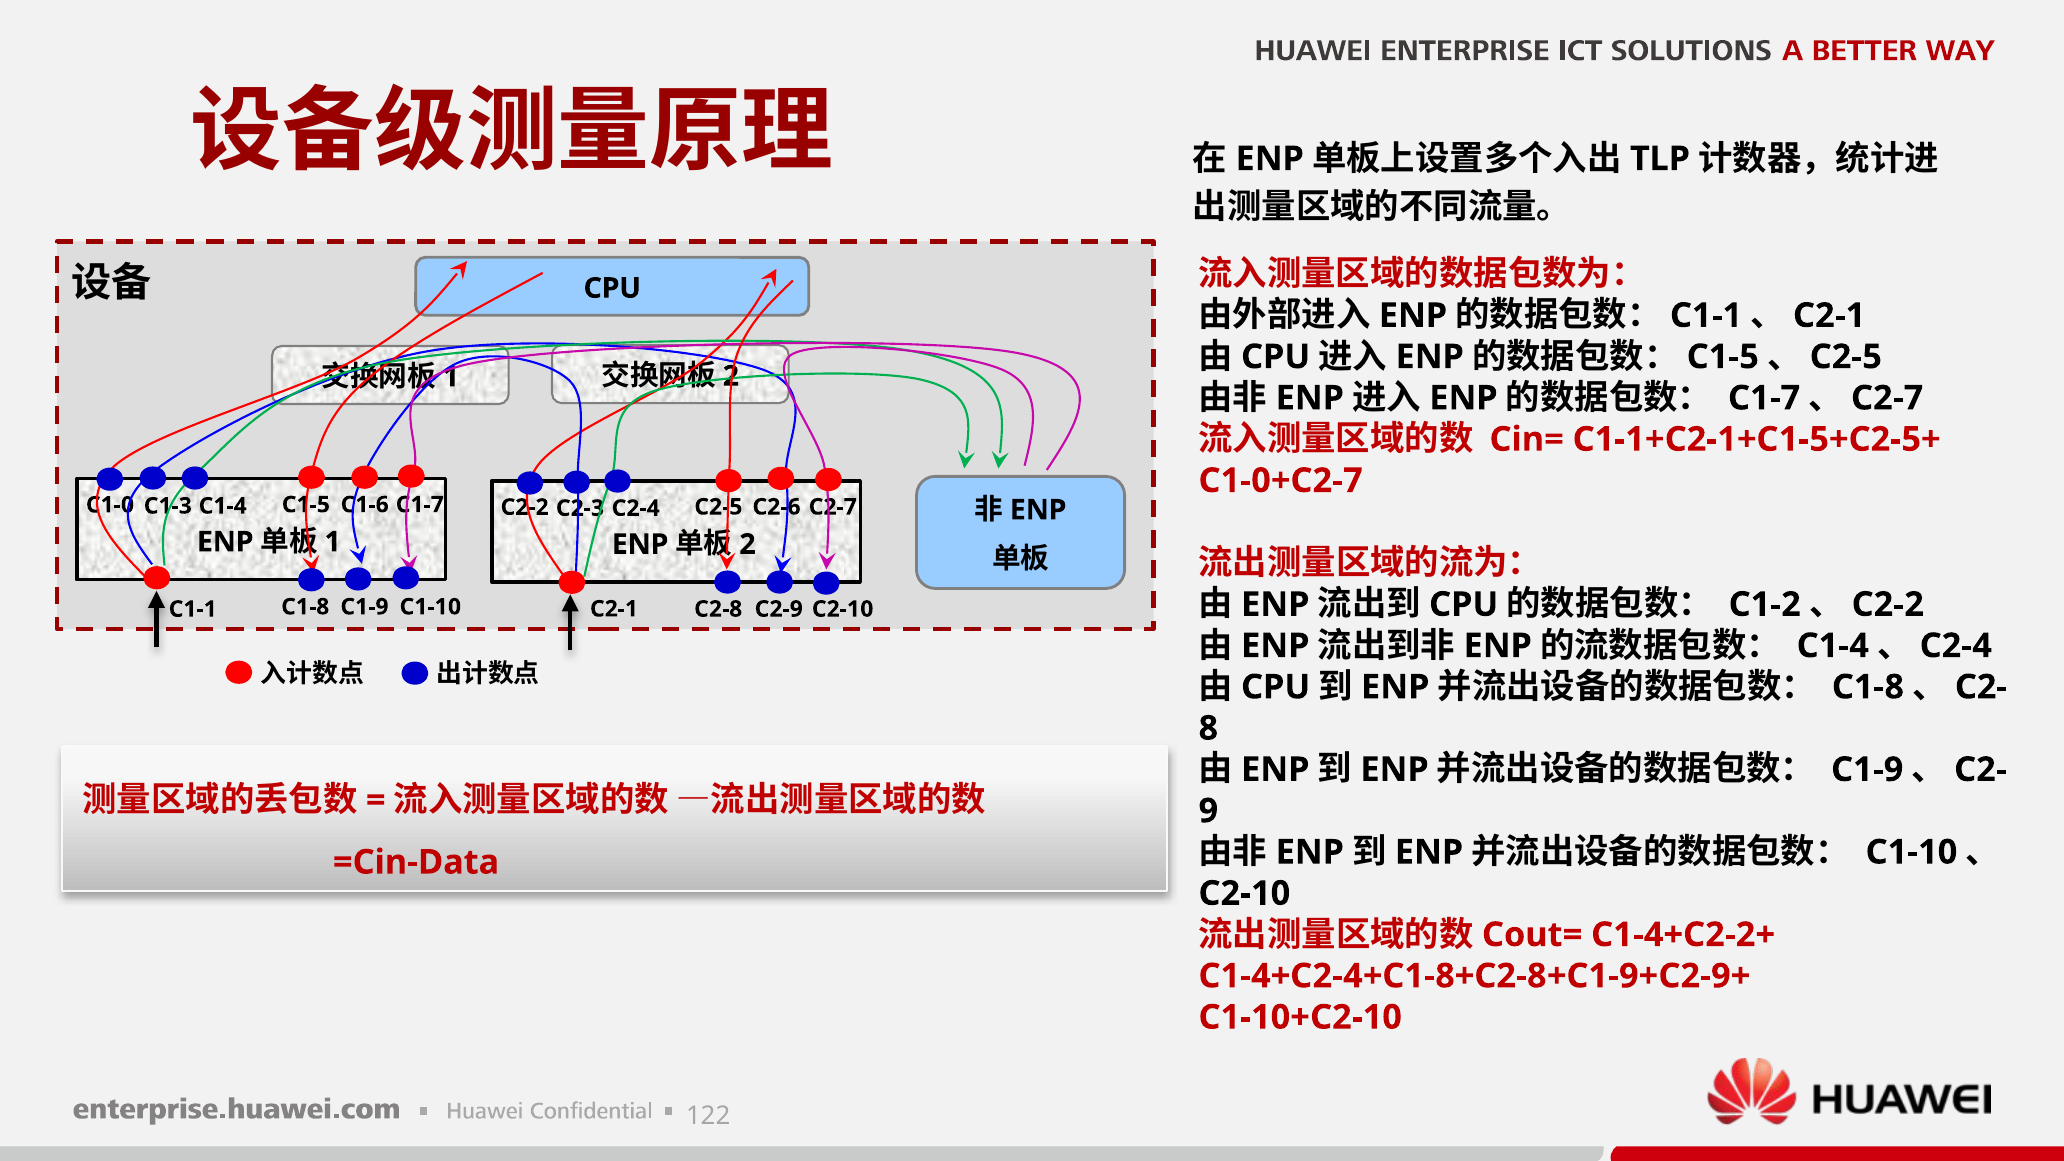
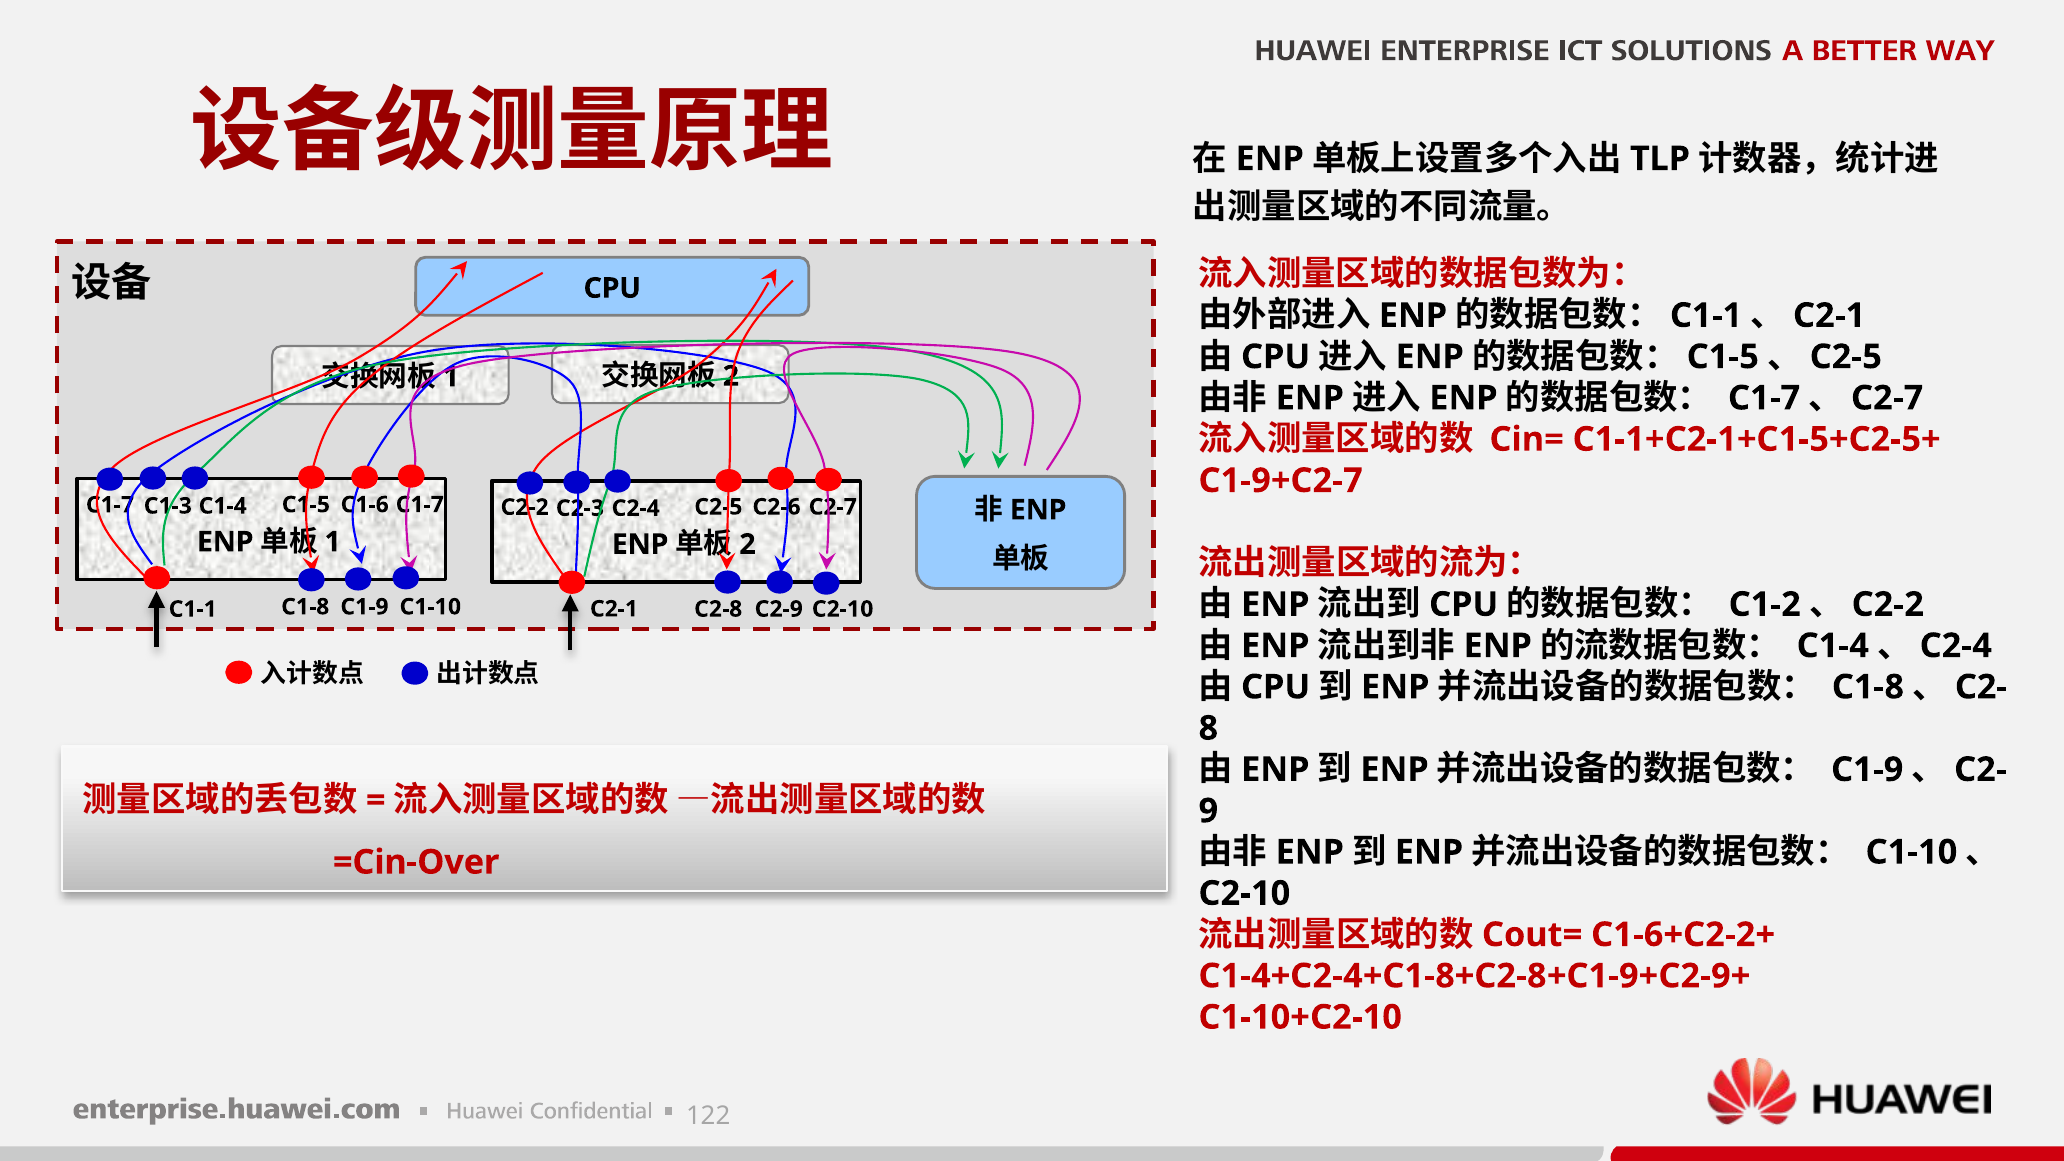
C1-0+C2-7: C1-0+C2-7 -> C1-9+C2-7
C1-0 at (110, 505): C1-0 -> C1-7
=Cin-Data: =Cin-Data -> =Cin-Over
C1-4+C2-2+: C1-4+C2-2+ -> C1-6+C2-2+
